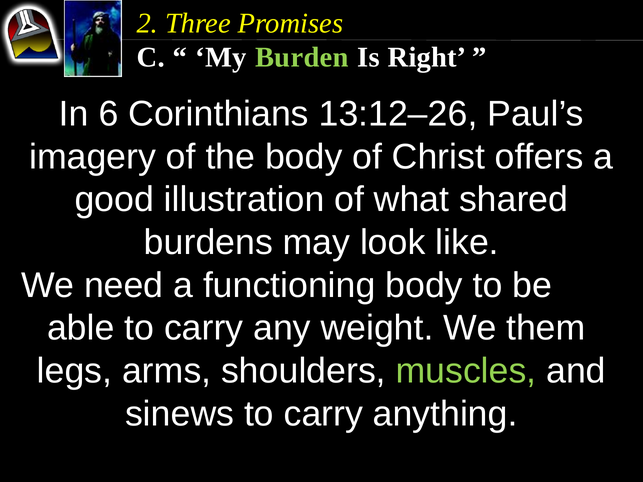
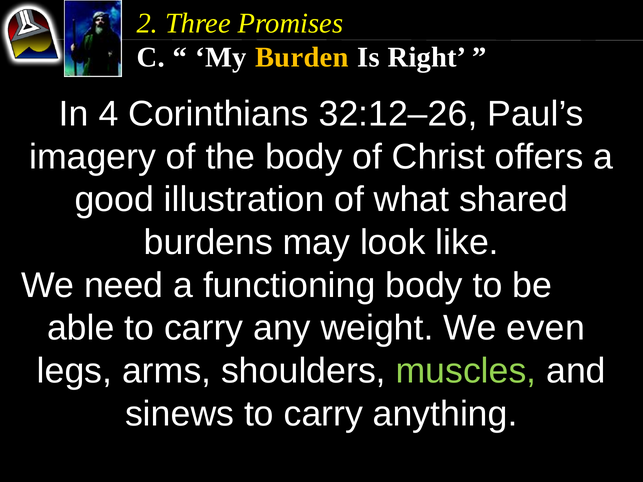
Burden colour: light green -> yellow
6: 6 -> 4
13:12–26: 13:12–26 -> 32:12–26
them: them -> even
